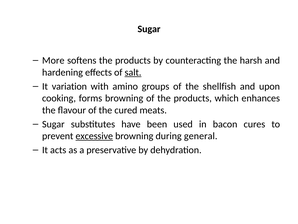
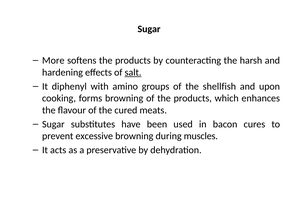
variation: variation -> diphenyl
excessive underline: present -> none
general: general -> muscles
